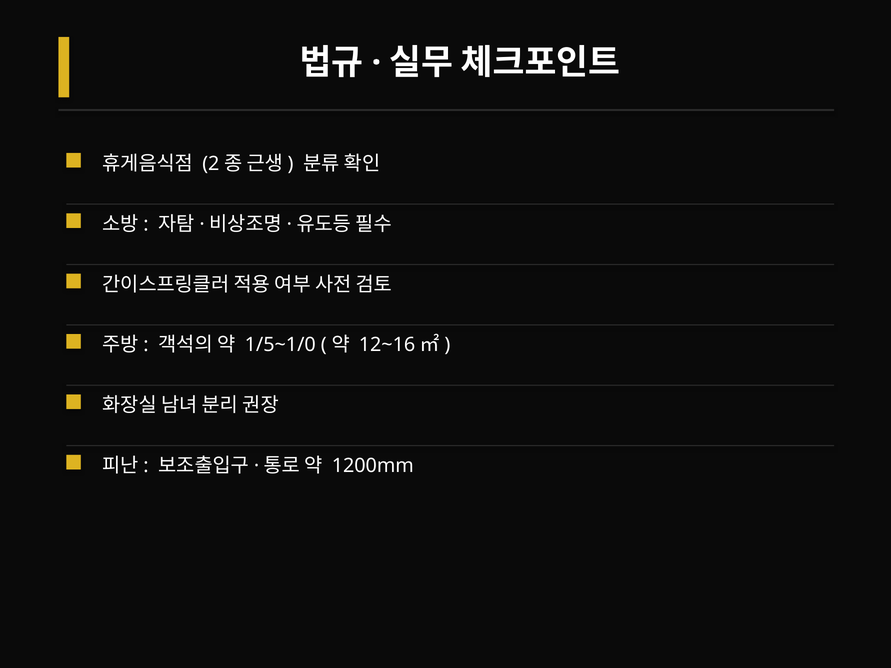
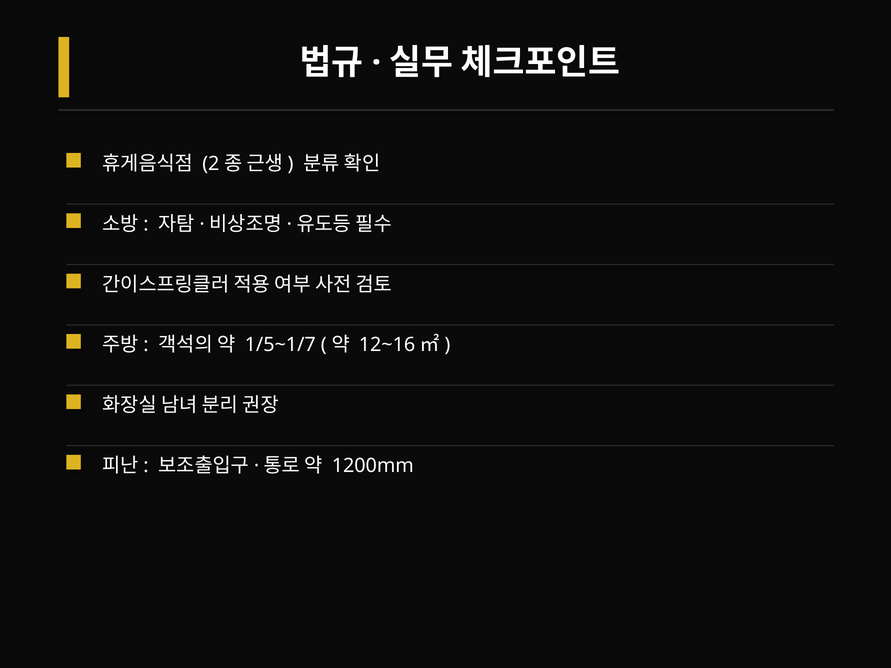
1/5~1/0: 1/5~1/0 -> 1/5~1/7
